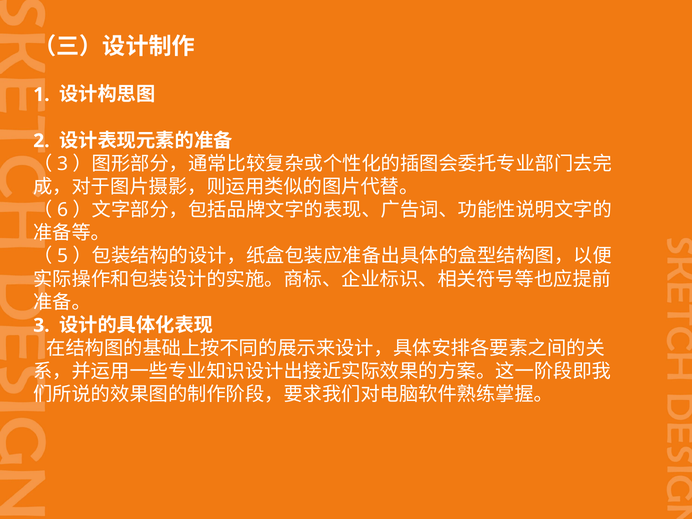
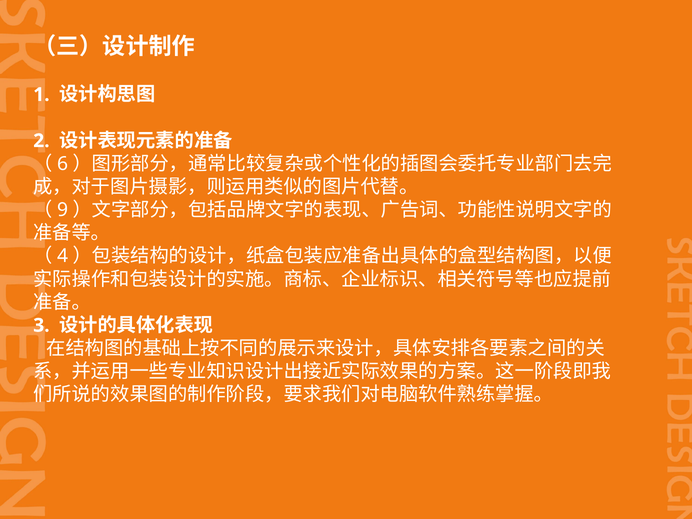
3 at (63, 164): 3 -> 6
6: 6 -> 9
5: 5 -> 4
